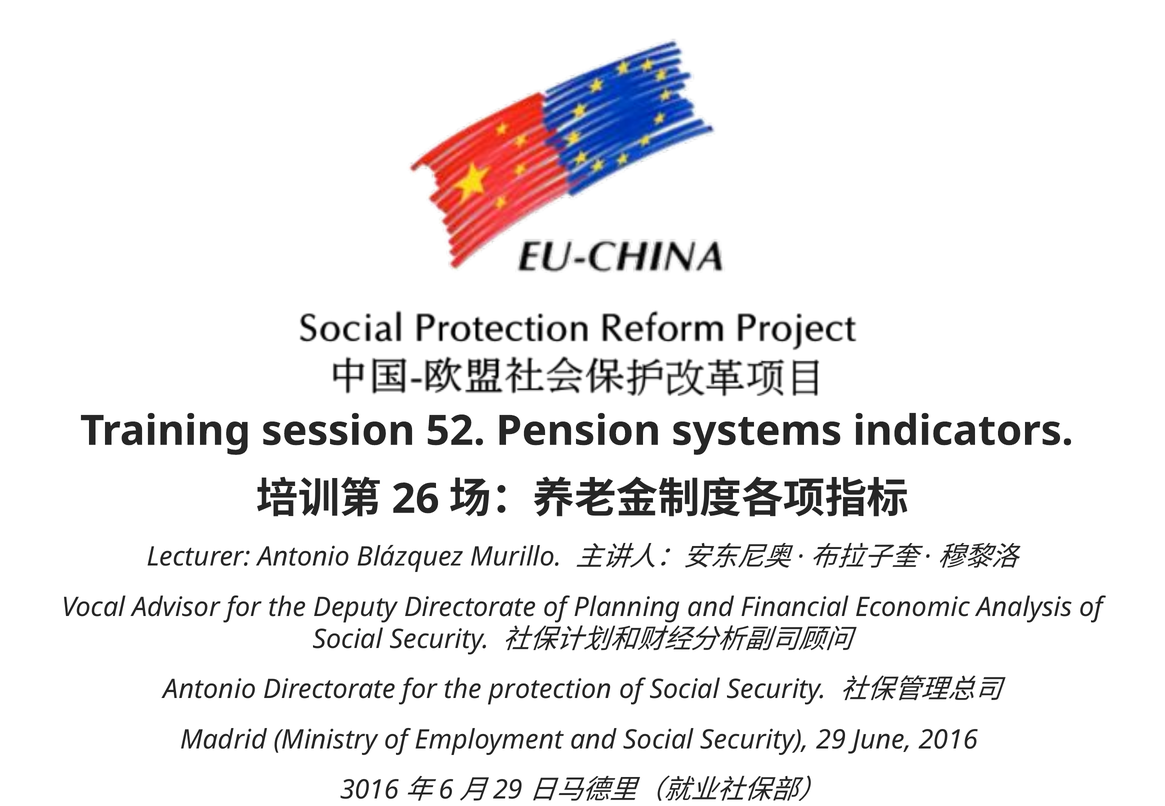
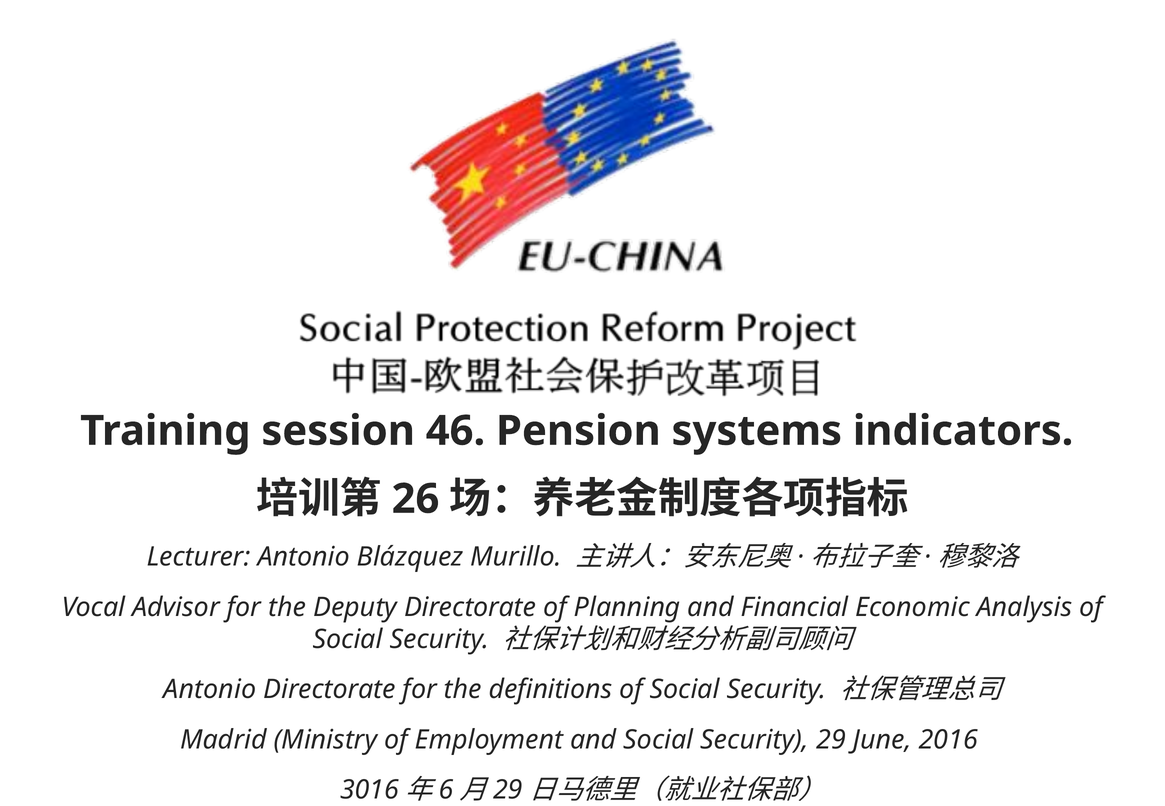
52: 52 -> 46
protection: protection -> definitions
